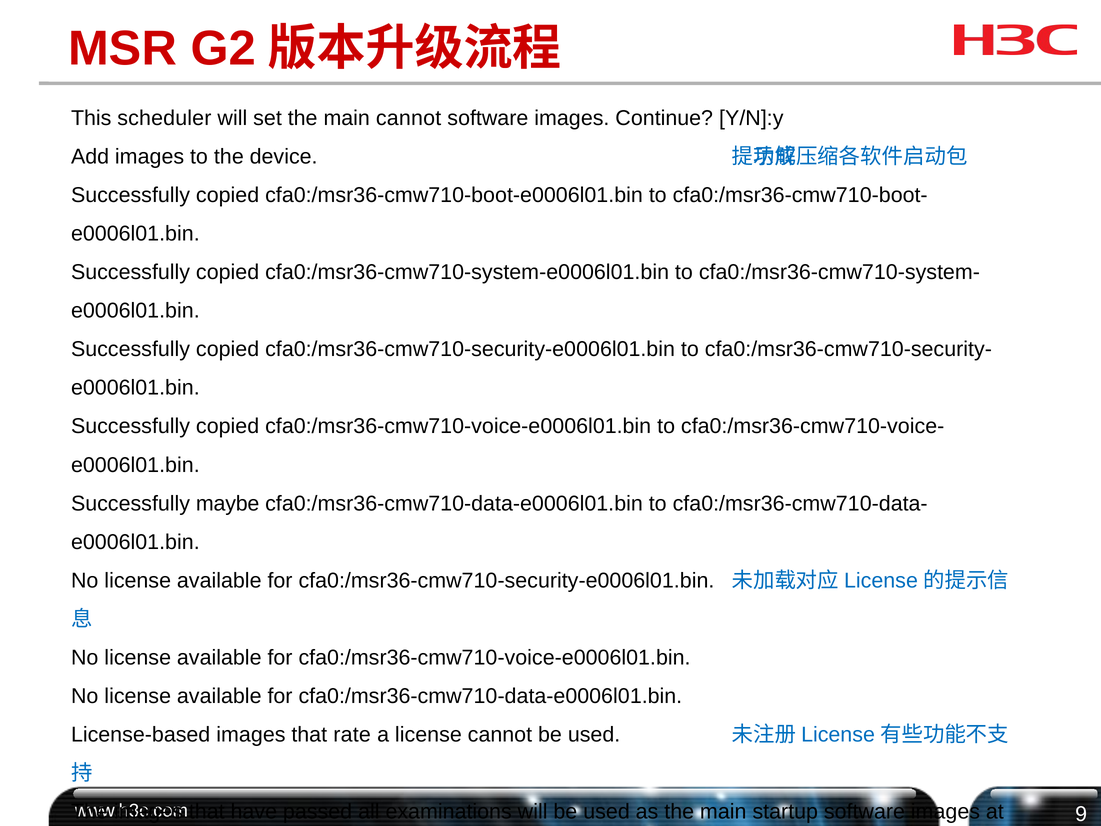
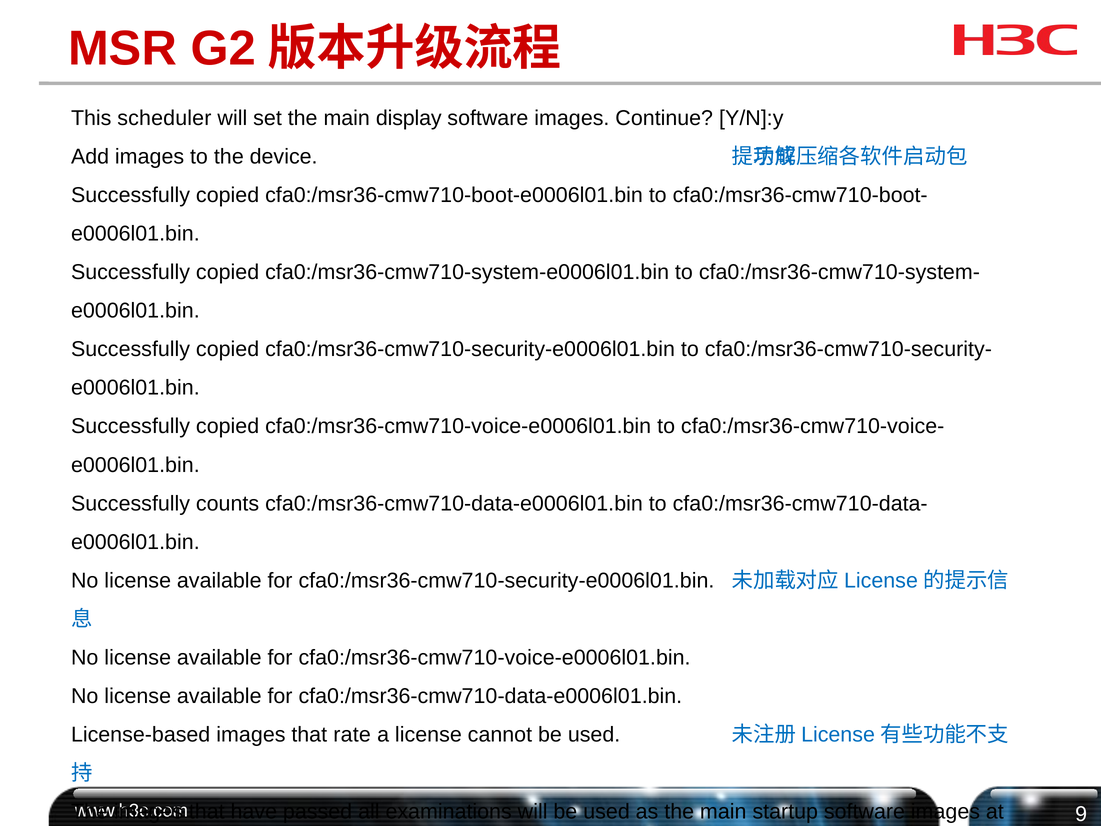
main cannot: cannot -> display
maybe: maybe -> counts
